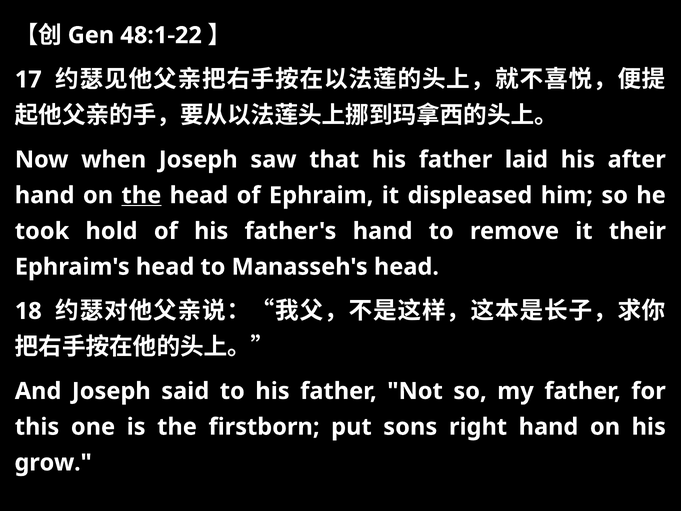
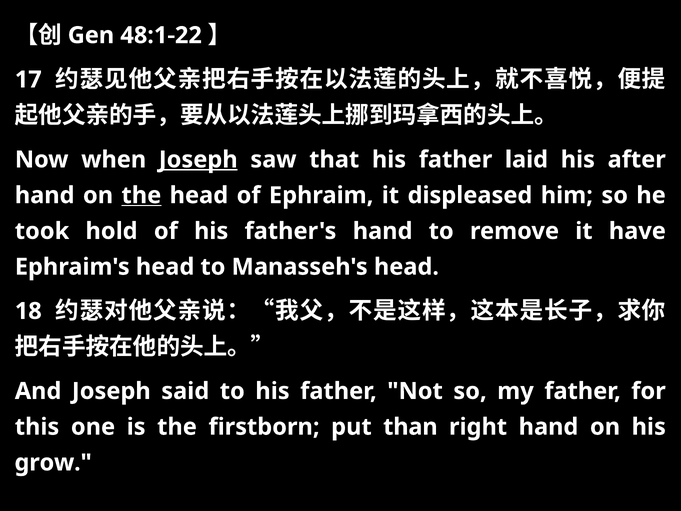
Joseph at (198, 160) underline: none -> present
their: their -> have
sons: sons -> than
